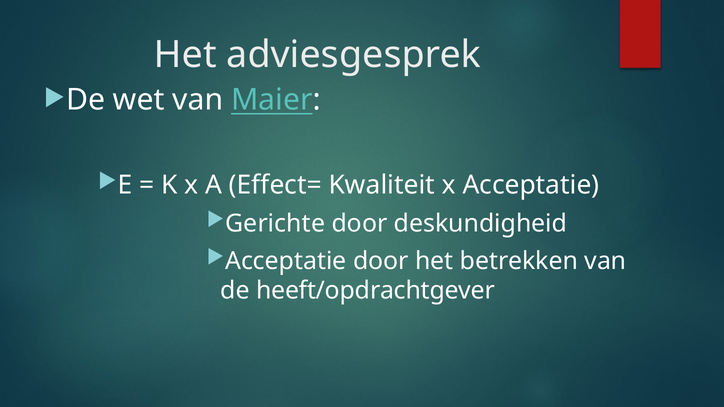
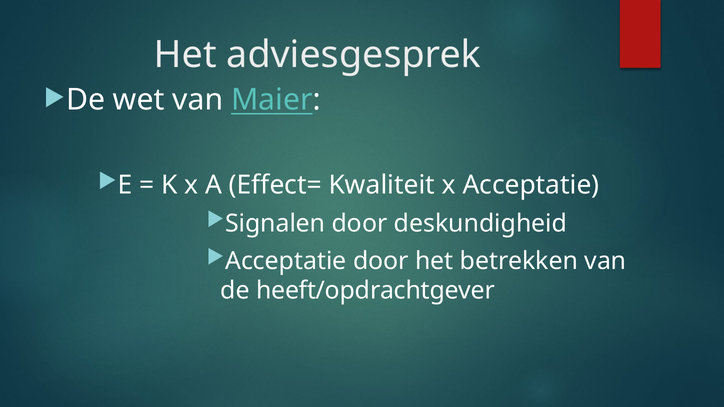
Gerichte: Gerichte -> Signalen
